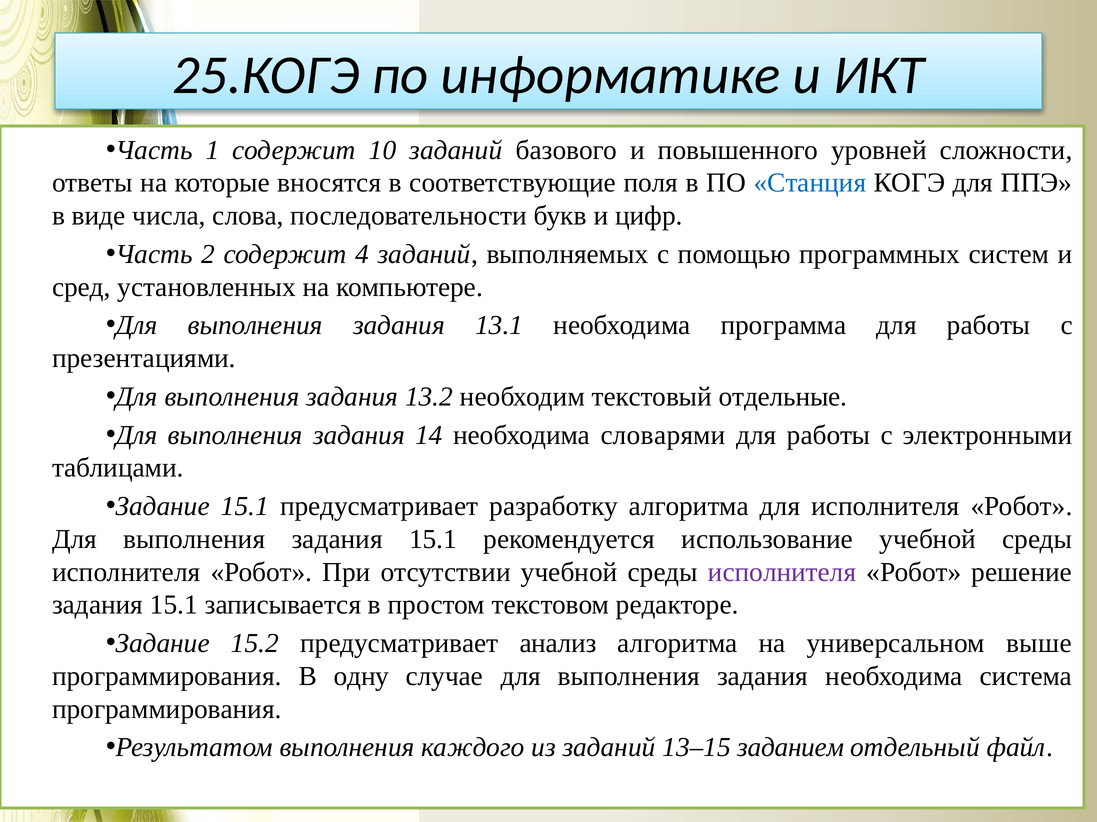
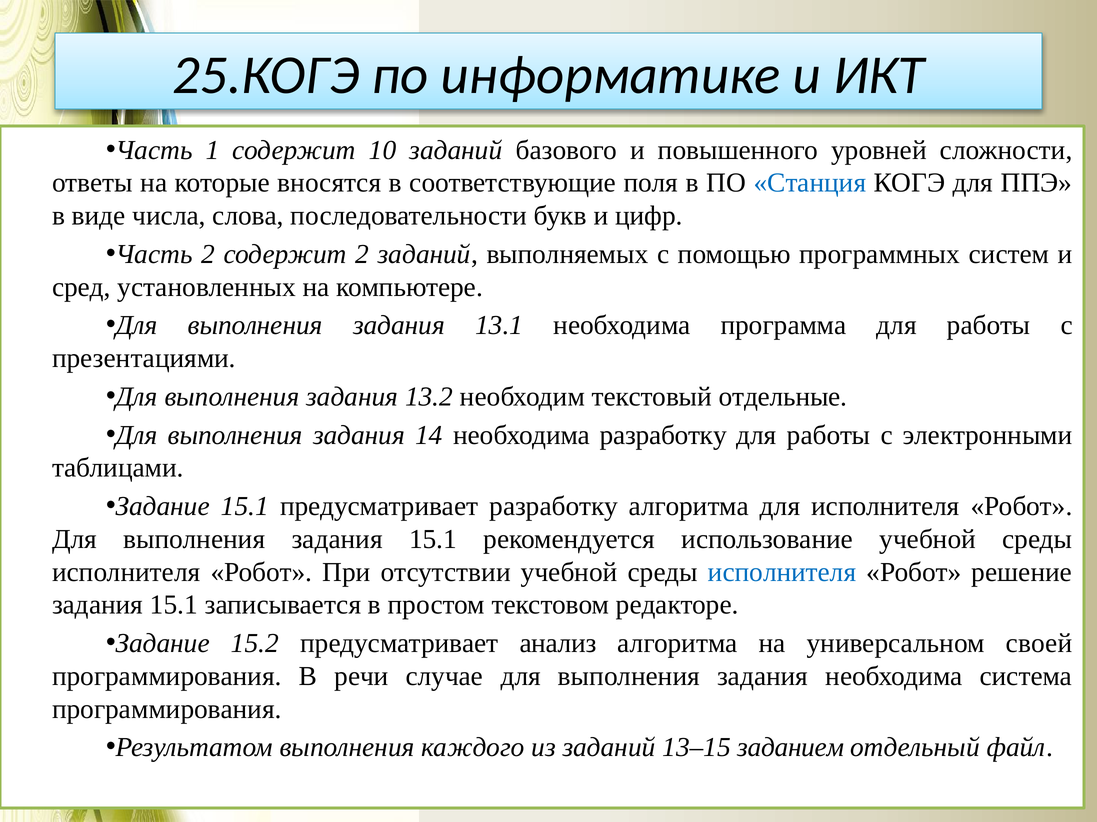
содержит 4: 4 -> 2
необходима словарями: словарями -> разработку
исполнителя at (782, 572) colour: purple -> blue
выше: выше -> своей
одну: одну -> речи
